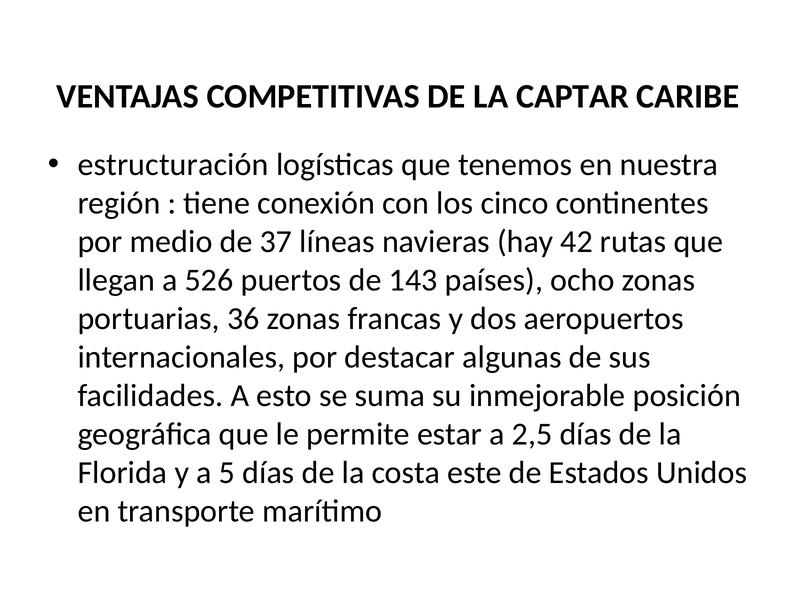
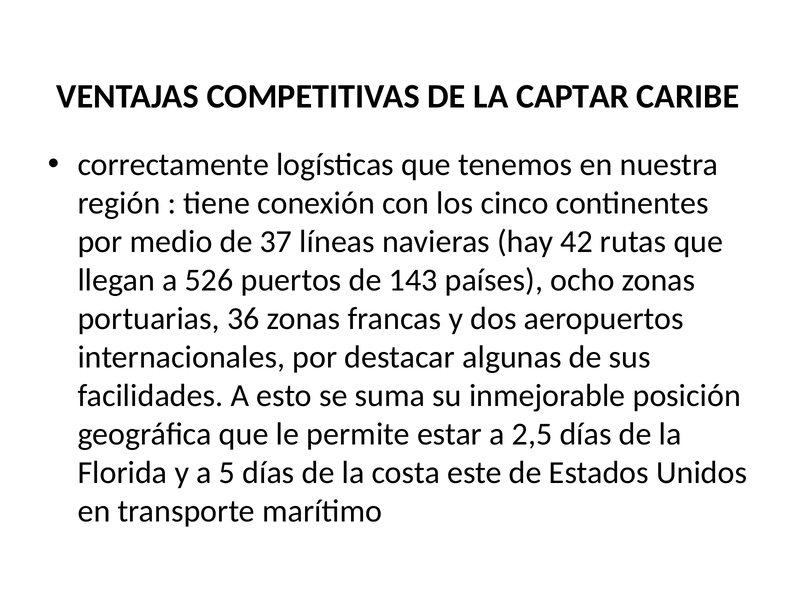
estructuración: estructuración -> correctamente
